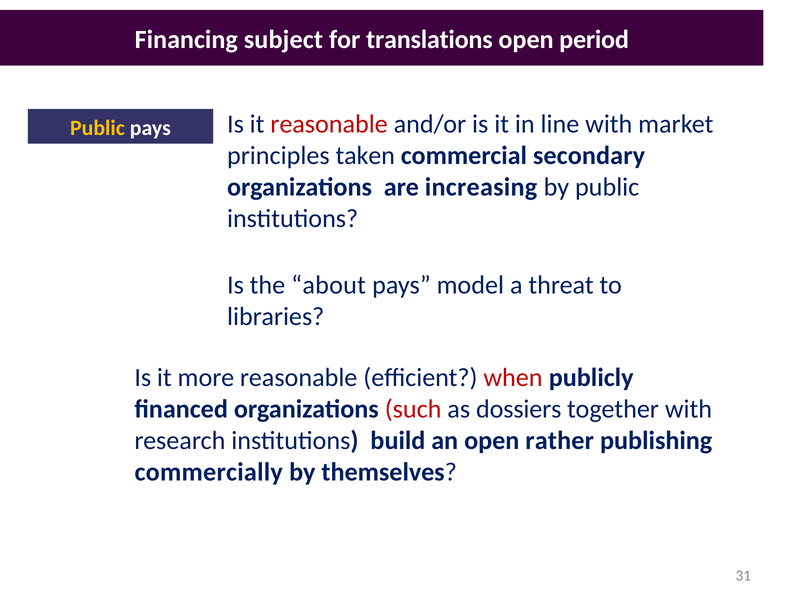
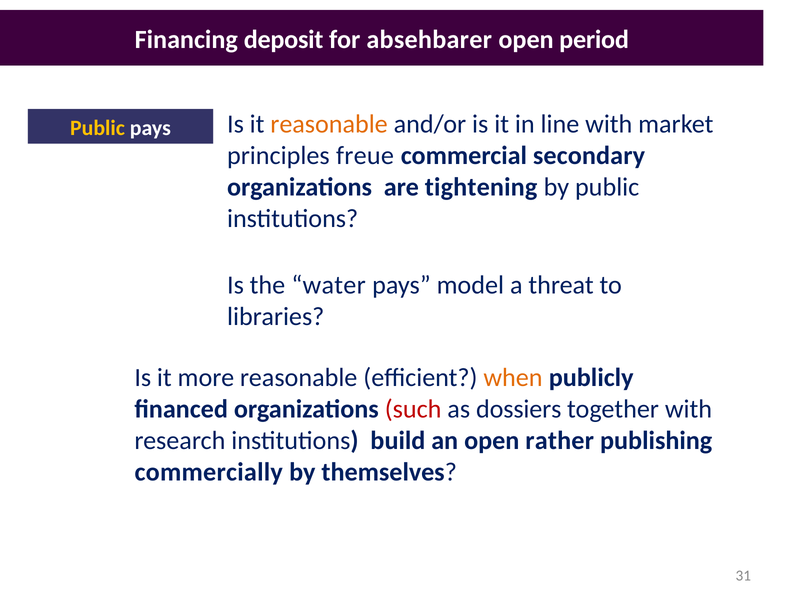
subject: subject -> deposit
translations: translations -> absehbarer
reasonable at (329, 124) colour: red -> orange
taken: taken -> freue
increasing: increasing -> tightening
about: about -> water
when colour: red -> orange
